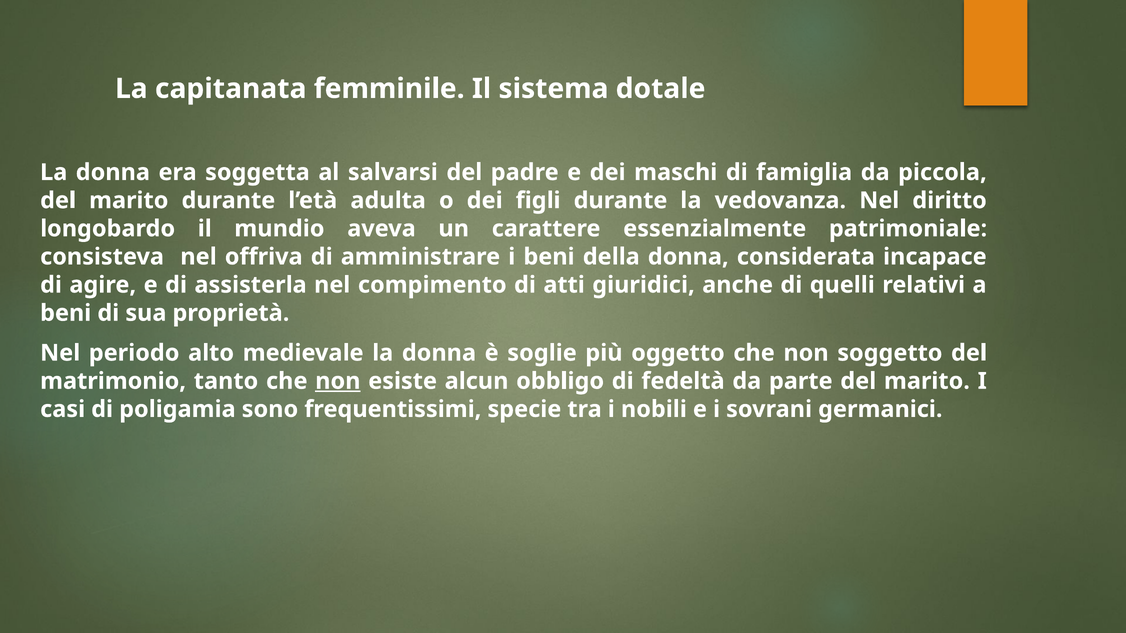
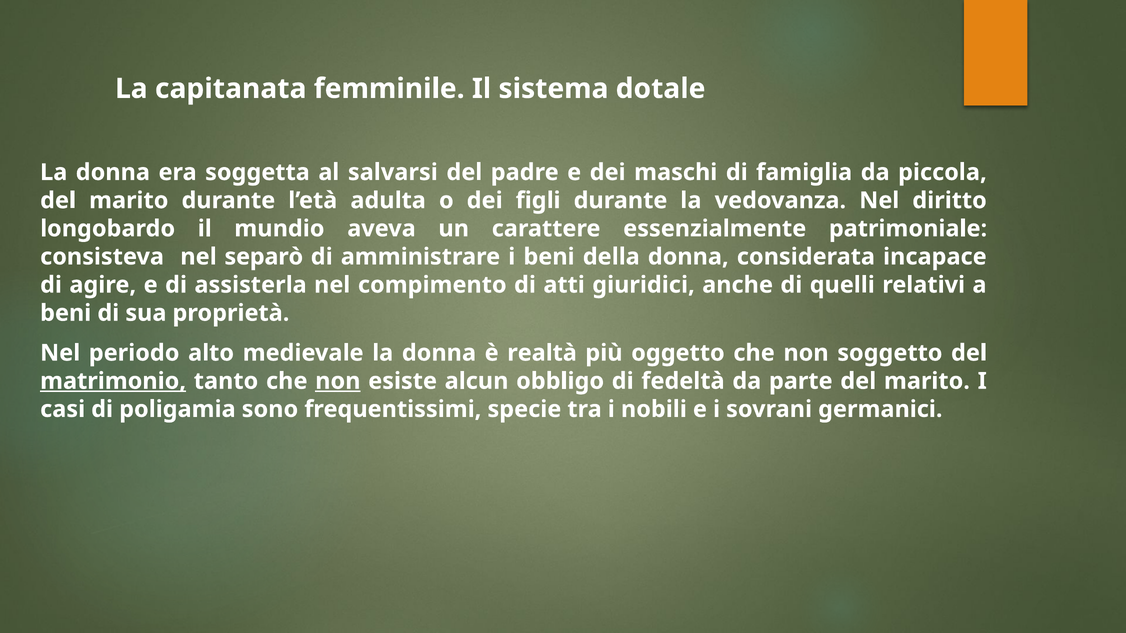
offriva: offriva -> separò
soglie: soglie -> realtà
matrimonio underline: none -> present
